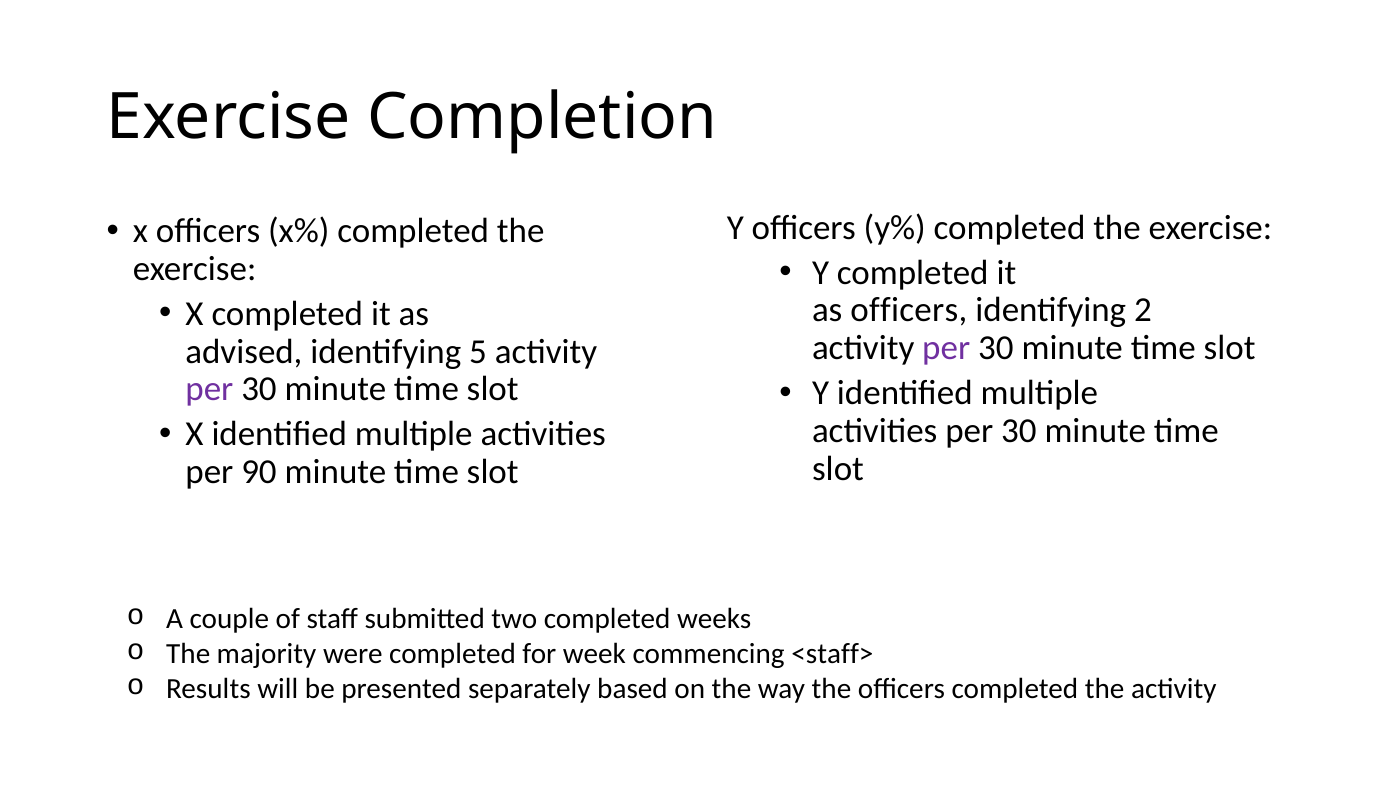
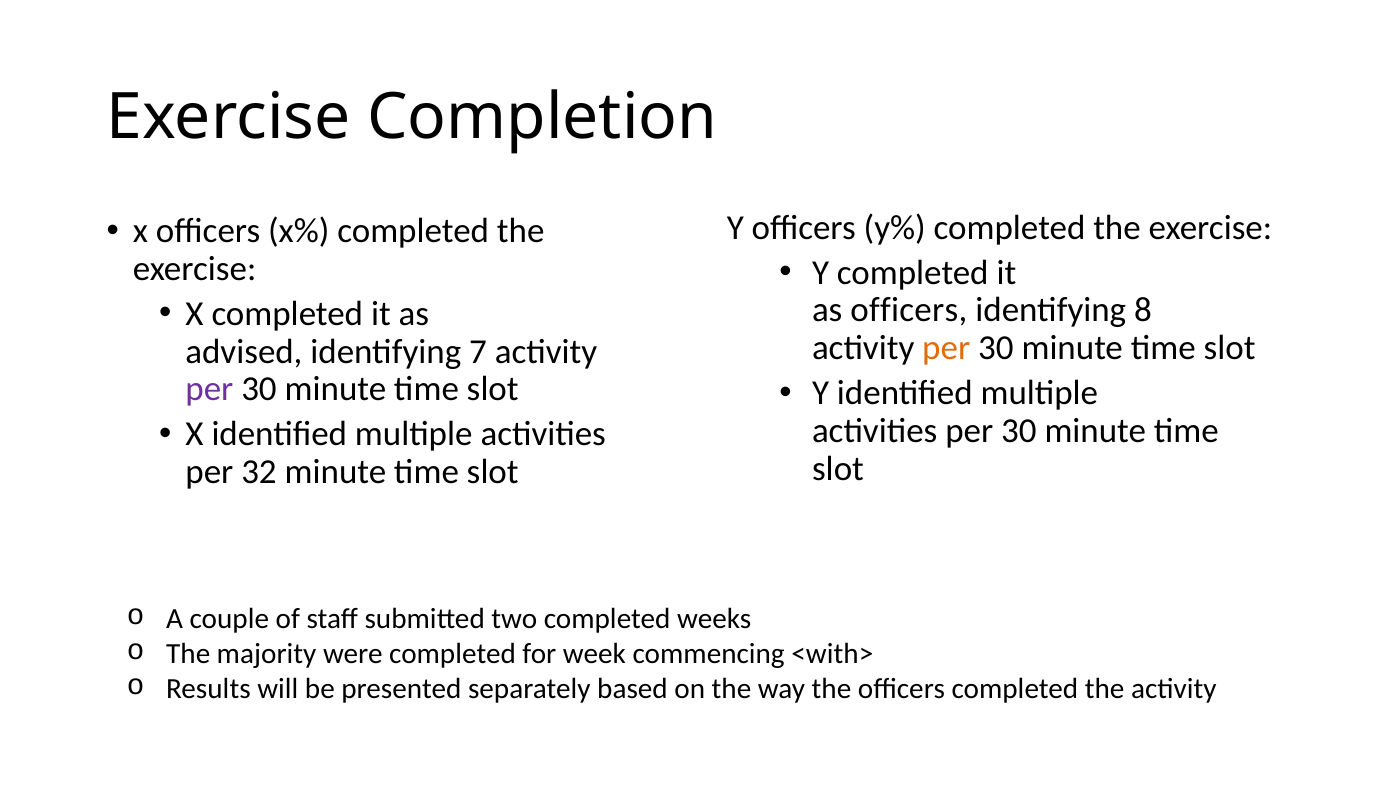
2: 2 -> 8
per at (946, 348) colour: purple -> orange
5: 5 -> 7
90: 90 -> 32
<staff>: <staff> -> <with>
